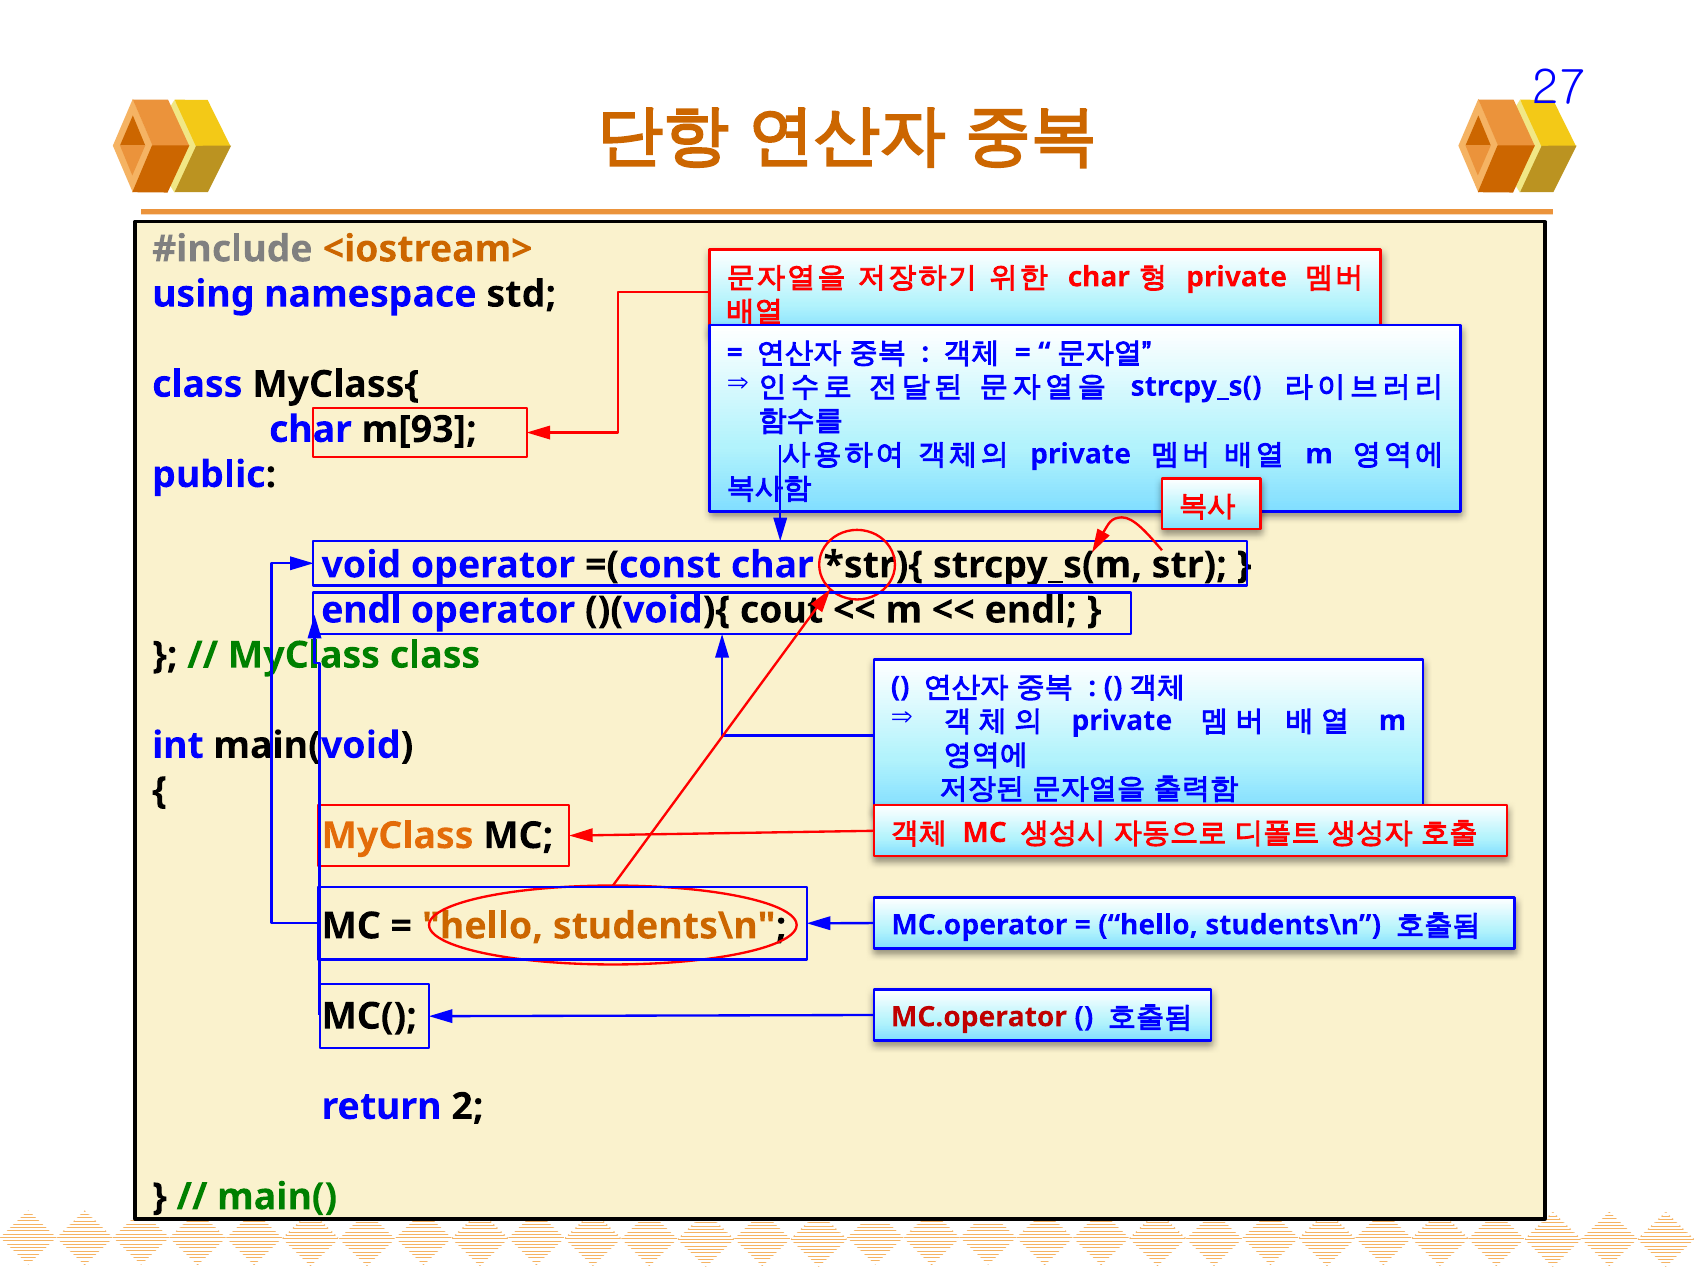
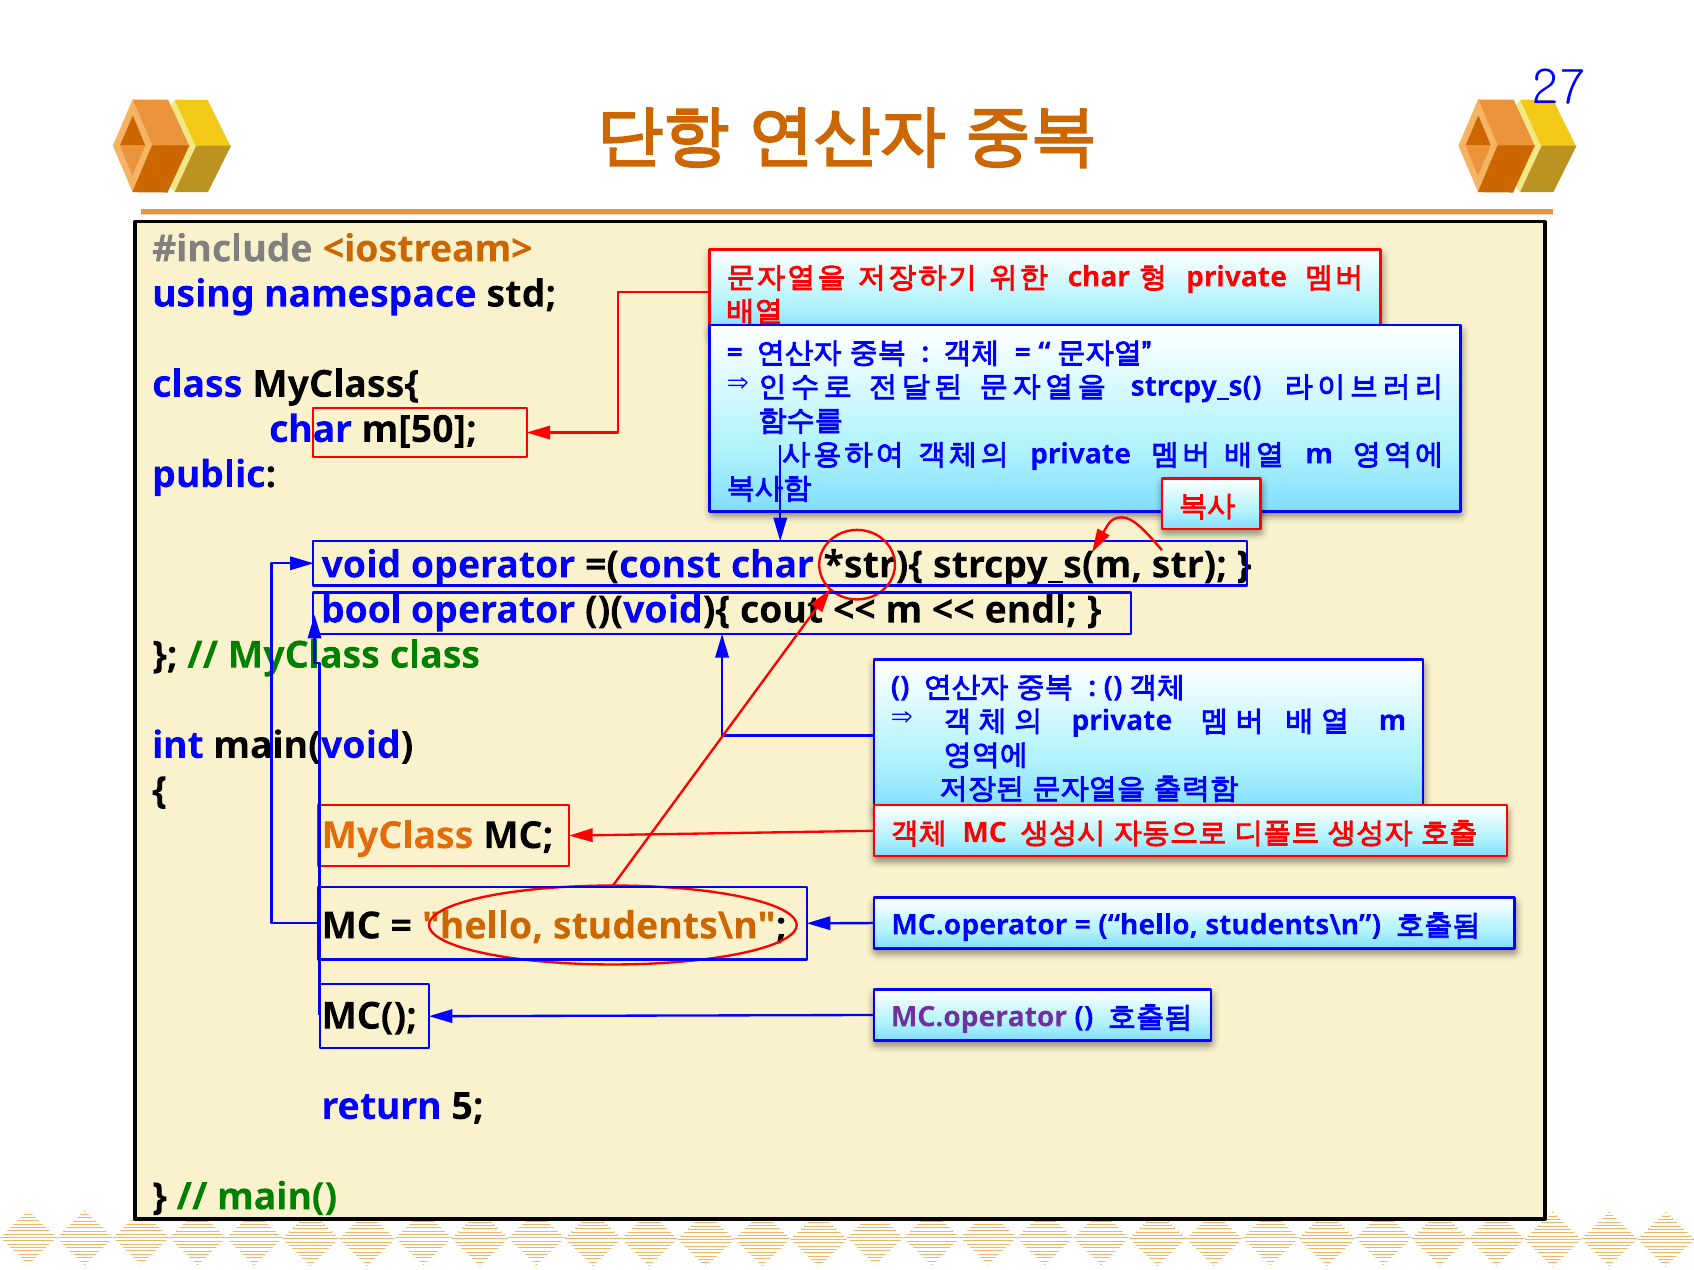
m[93: m[93 -> m[50
endl at (361, 610): endl -> bool
MC.operator at (979, 1017) colour: red -> purple
2: 2 -> 5
